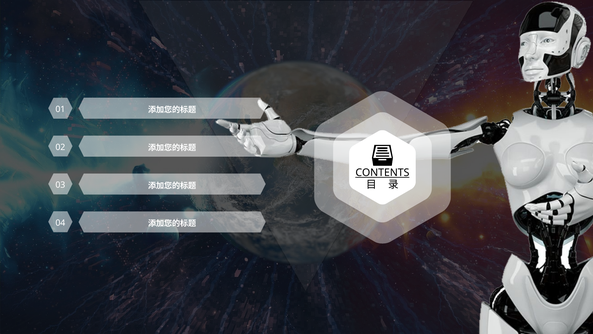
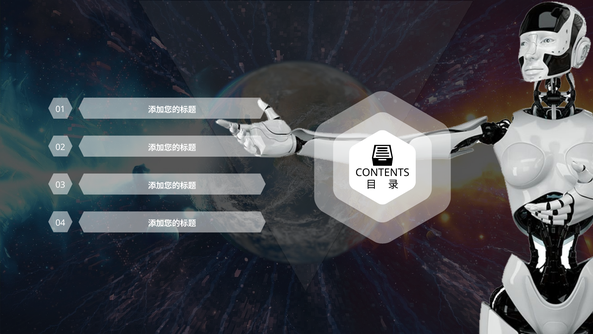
CONTENTS underline: present -> none
